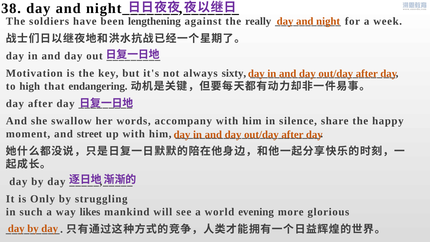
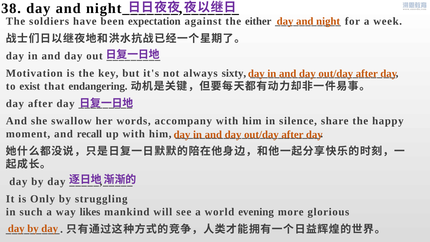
lengthening: lengthening -> expectation
really: really -> either
high: high -> exist
street: street -> recall
